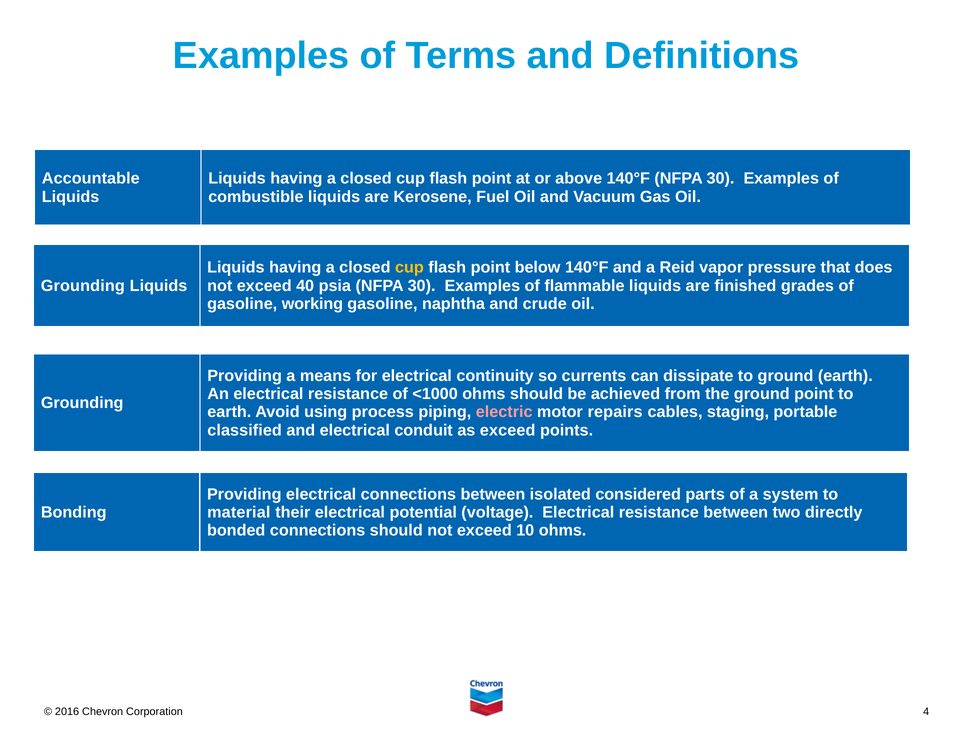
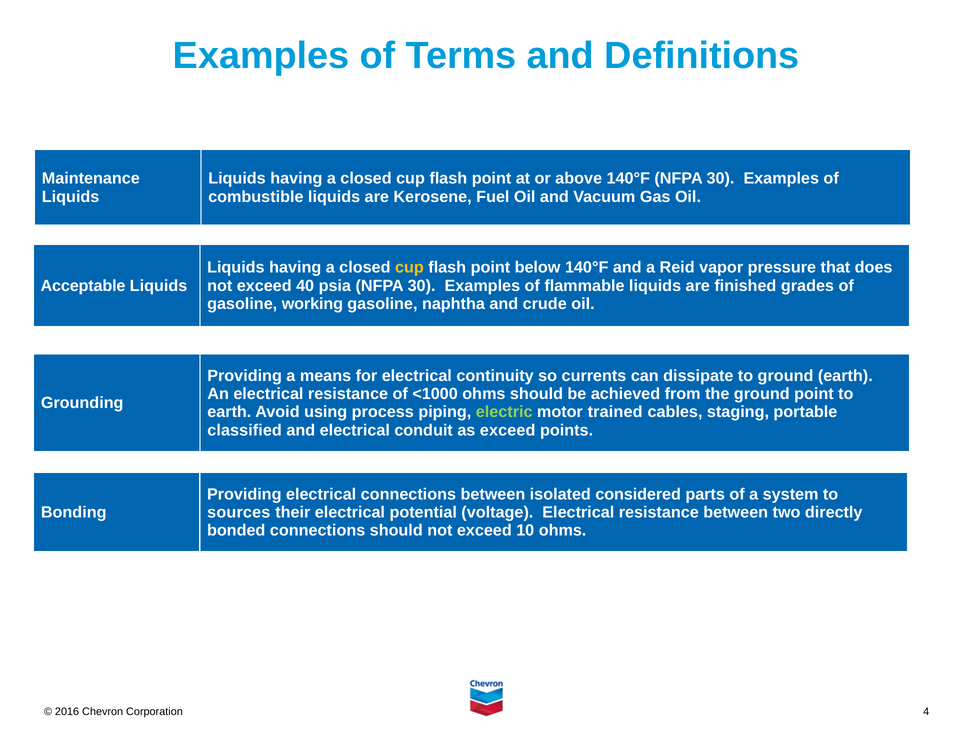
Accountable: Accountable -> Maintenance
Grounding at (83, 286): Grounding -> Acceptable
electric colour: pink -> light green
repairs: repairs -> trained
material: material -> sources
